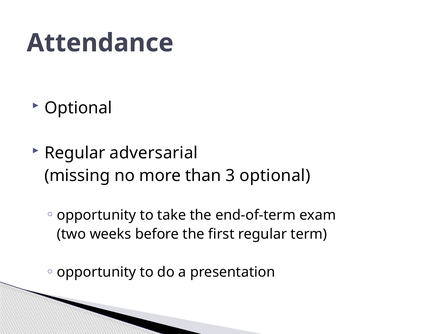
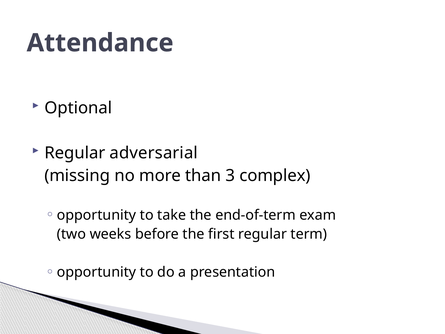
3 optional: optional -> complex
